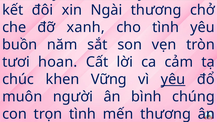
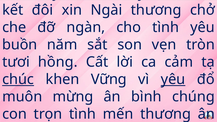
xanh: xanh -> ngàn
hoan: hoan -> hồng
chúc underline: none -> present
người: người -> mừng
